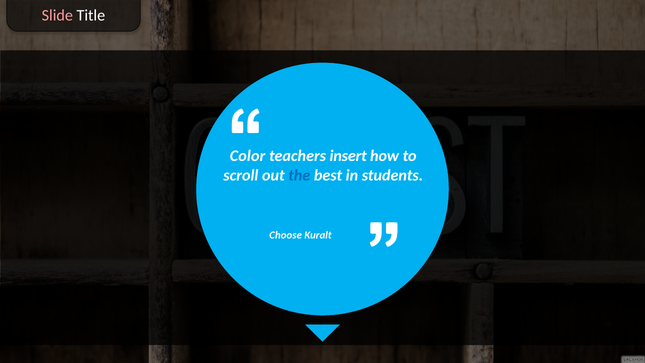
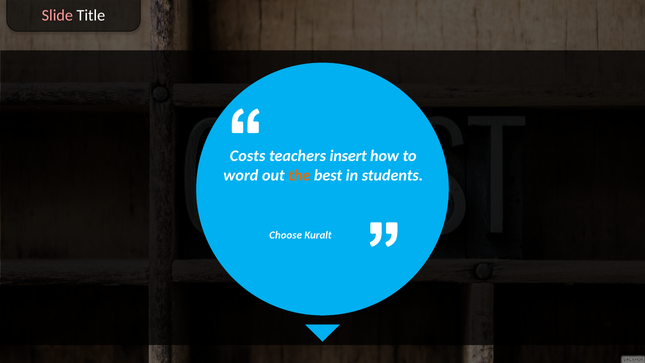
Color: Color -> Costs
scroll: scroll -> word
the colour: blue -> orange
